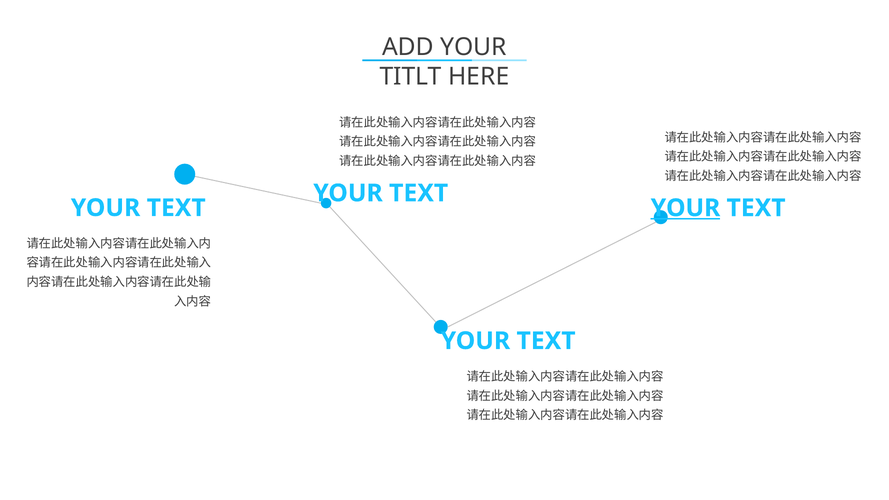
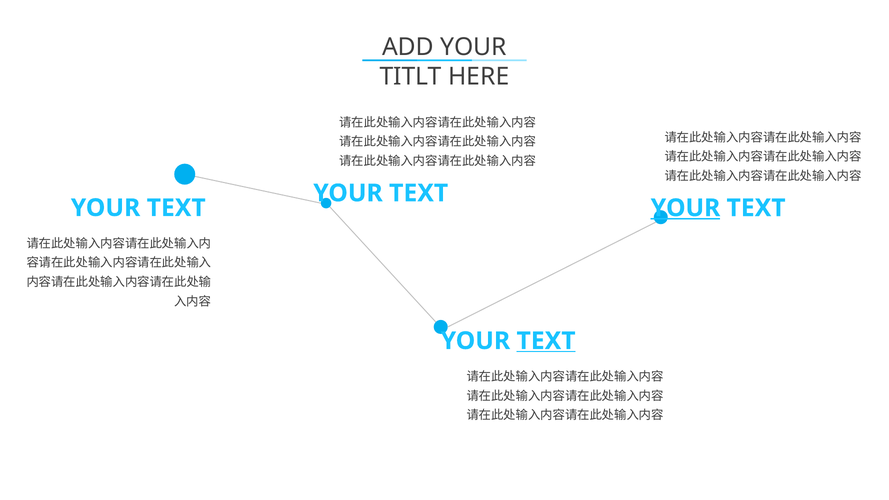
TEXT at (546, 341) underline: none -> present
